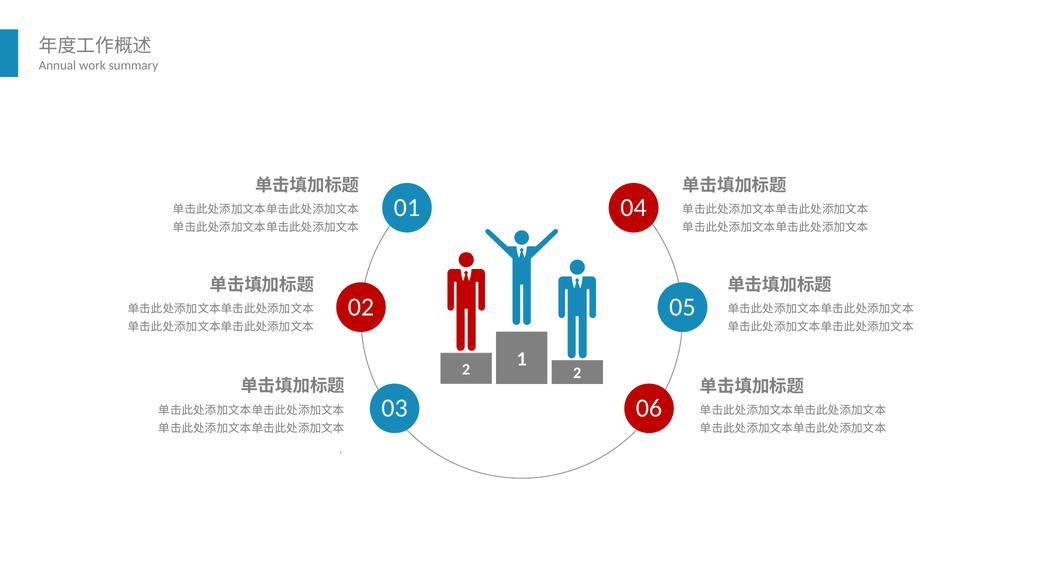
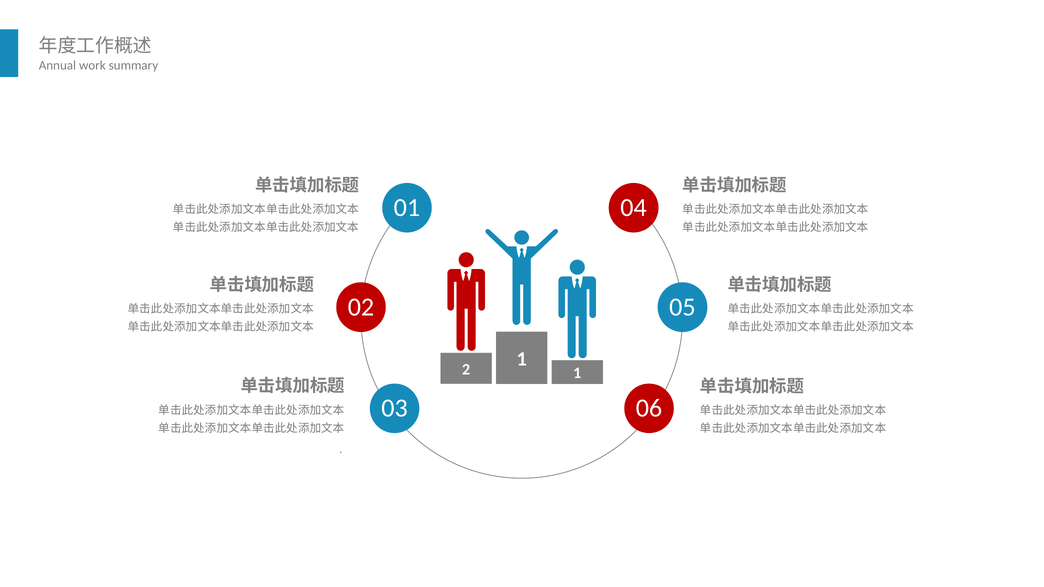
2 2: 2 -> 1
